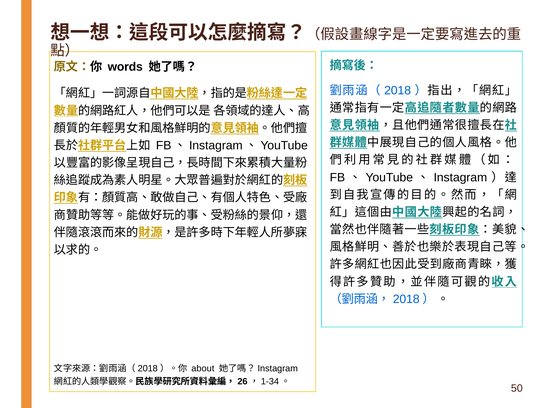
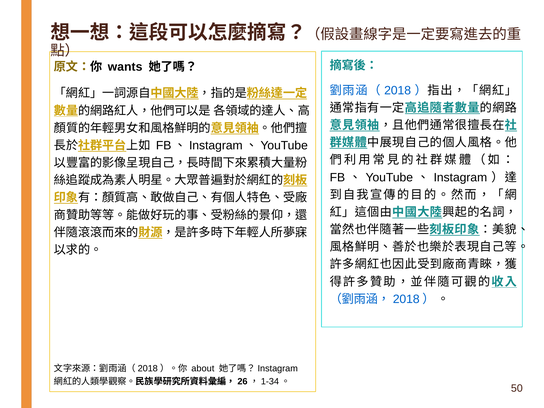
words: words -> wants
